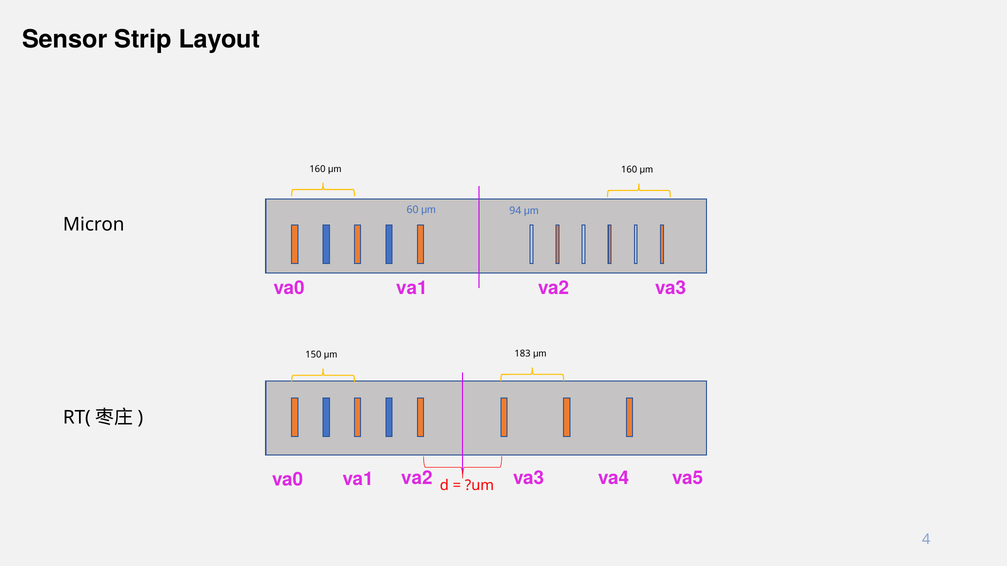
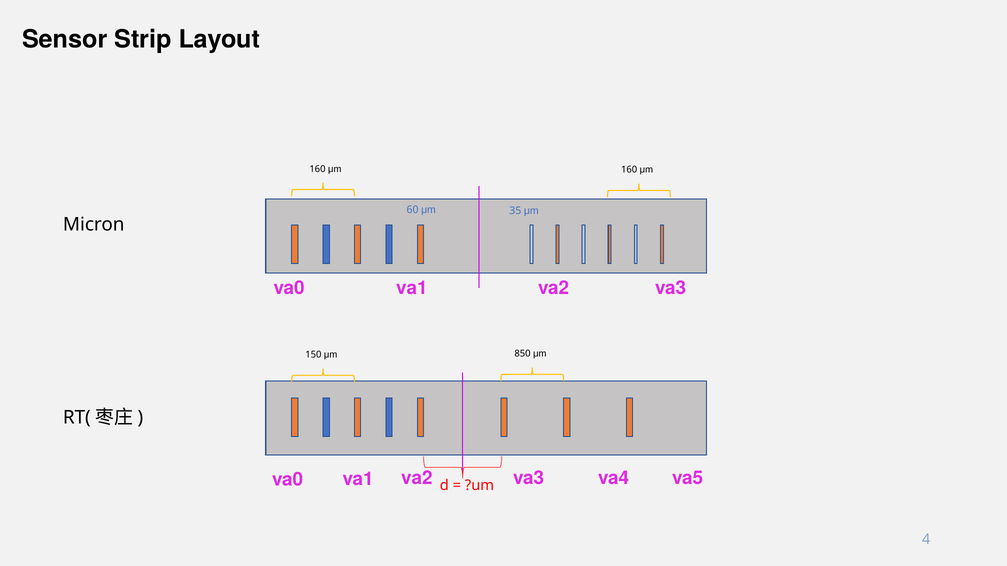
94: 94 -> 35
183: 183 -> 850
